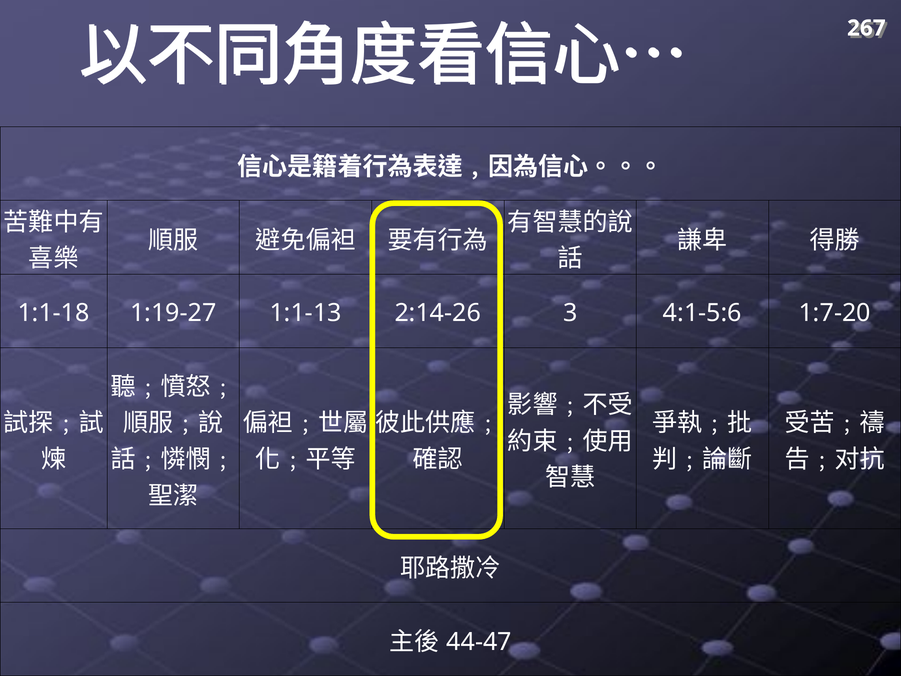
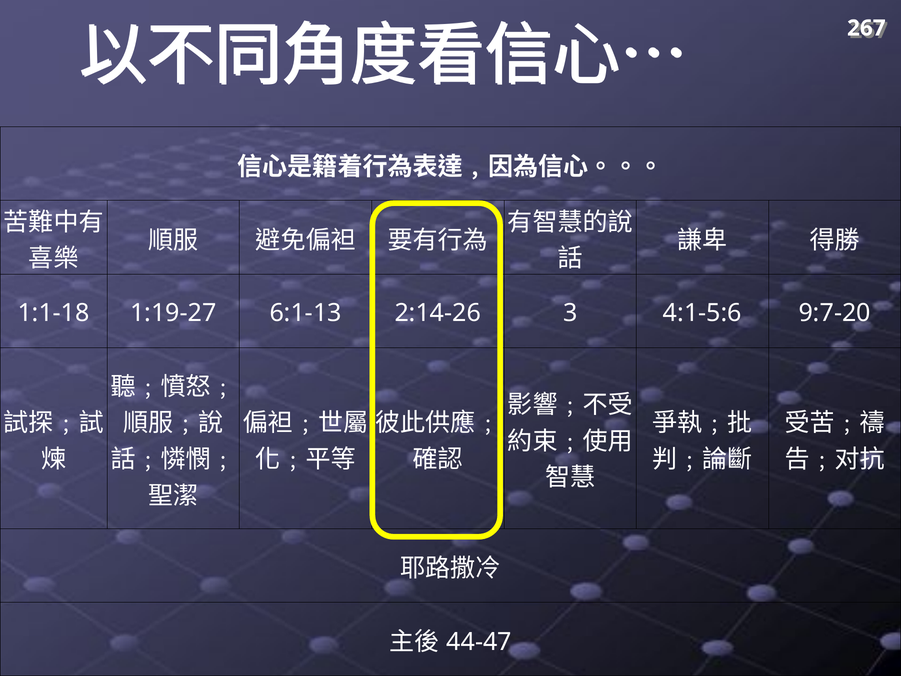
1:1-13: 1:1-13 -> 6:1-13
1:7-20: 1:7-20 -> 9:7-20
